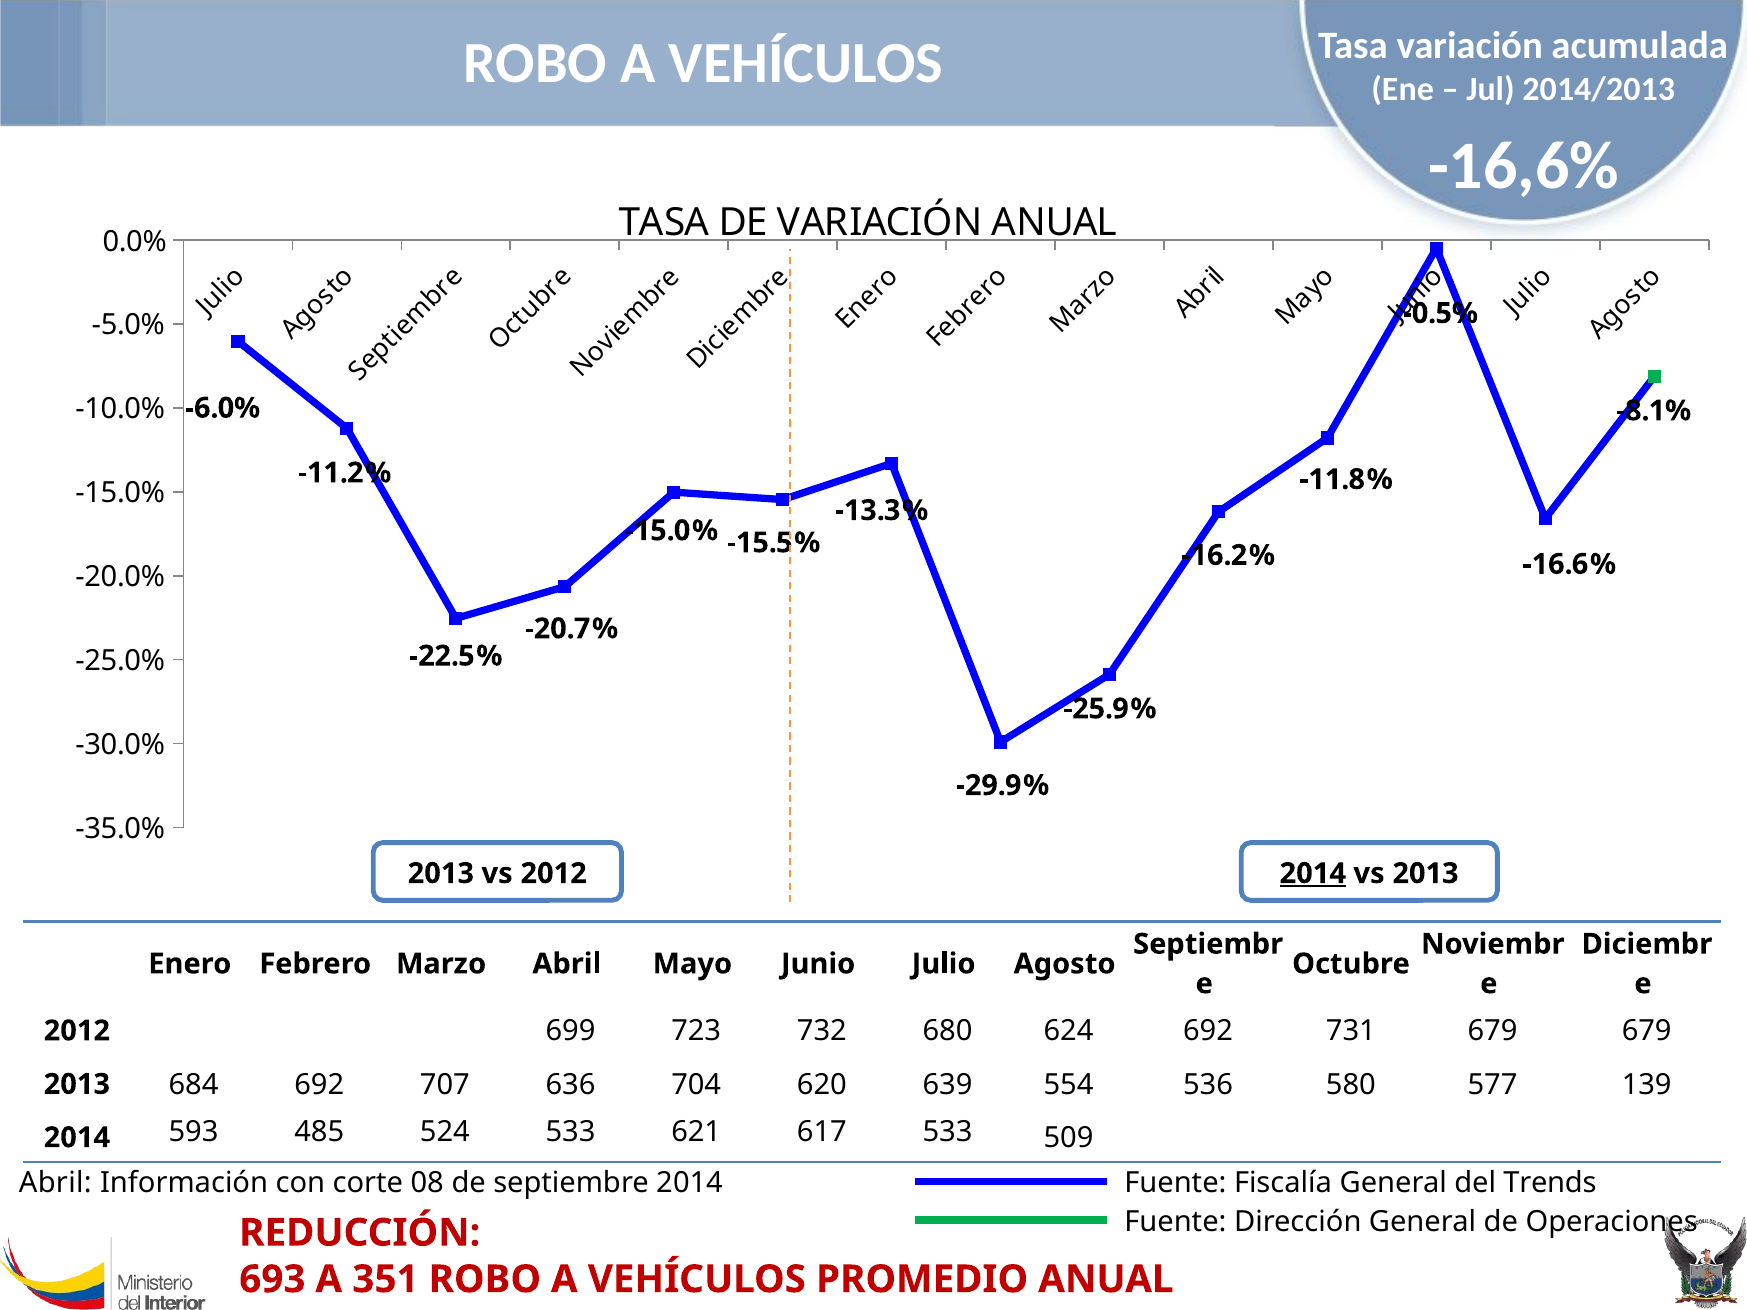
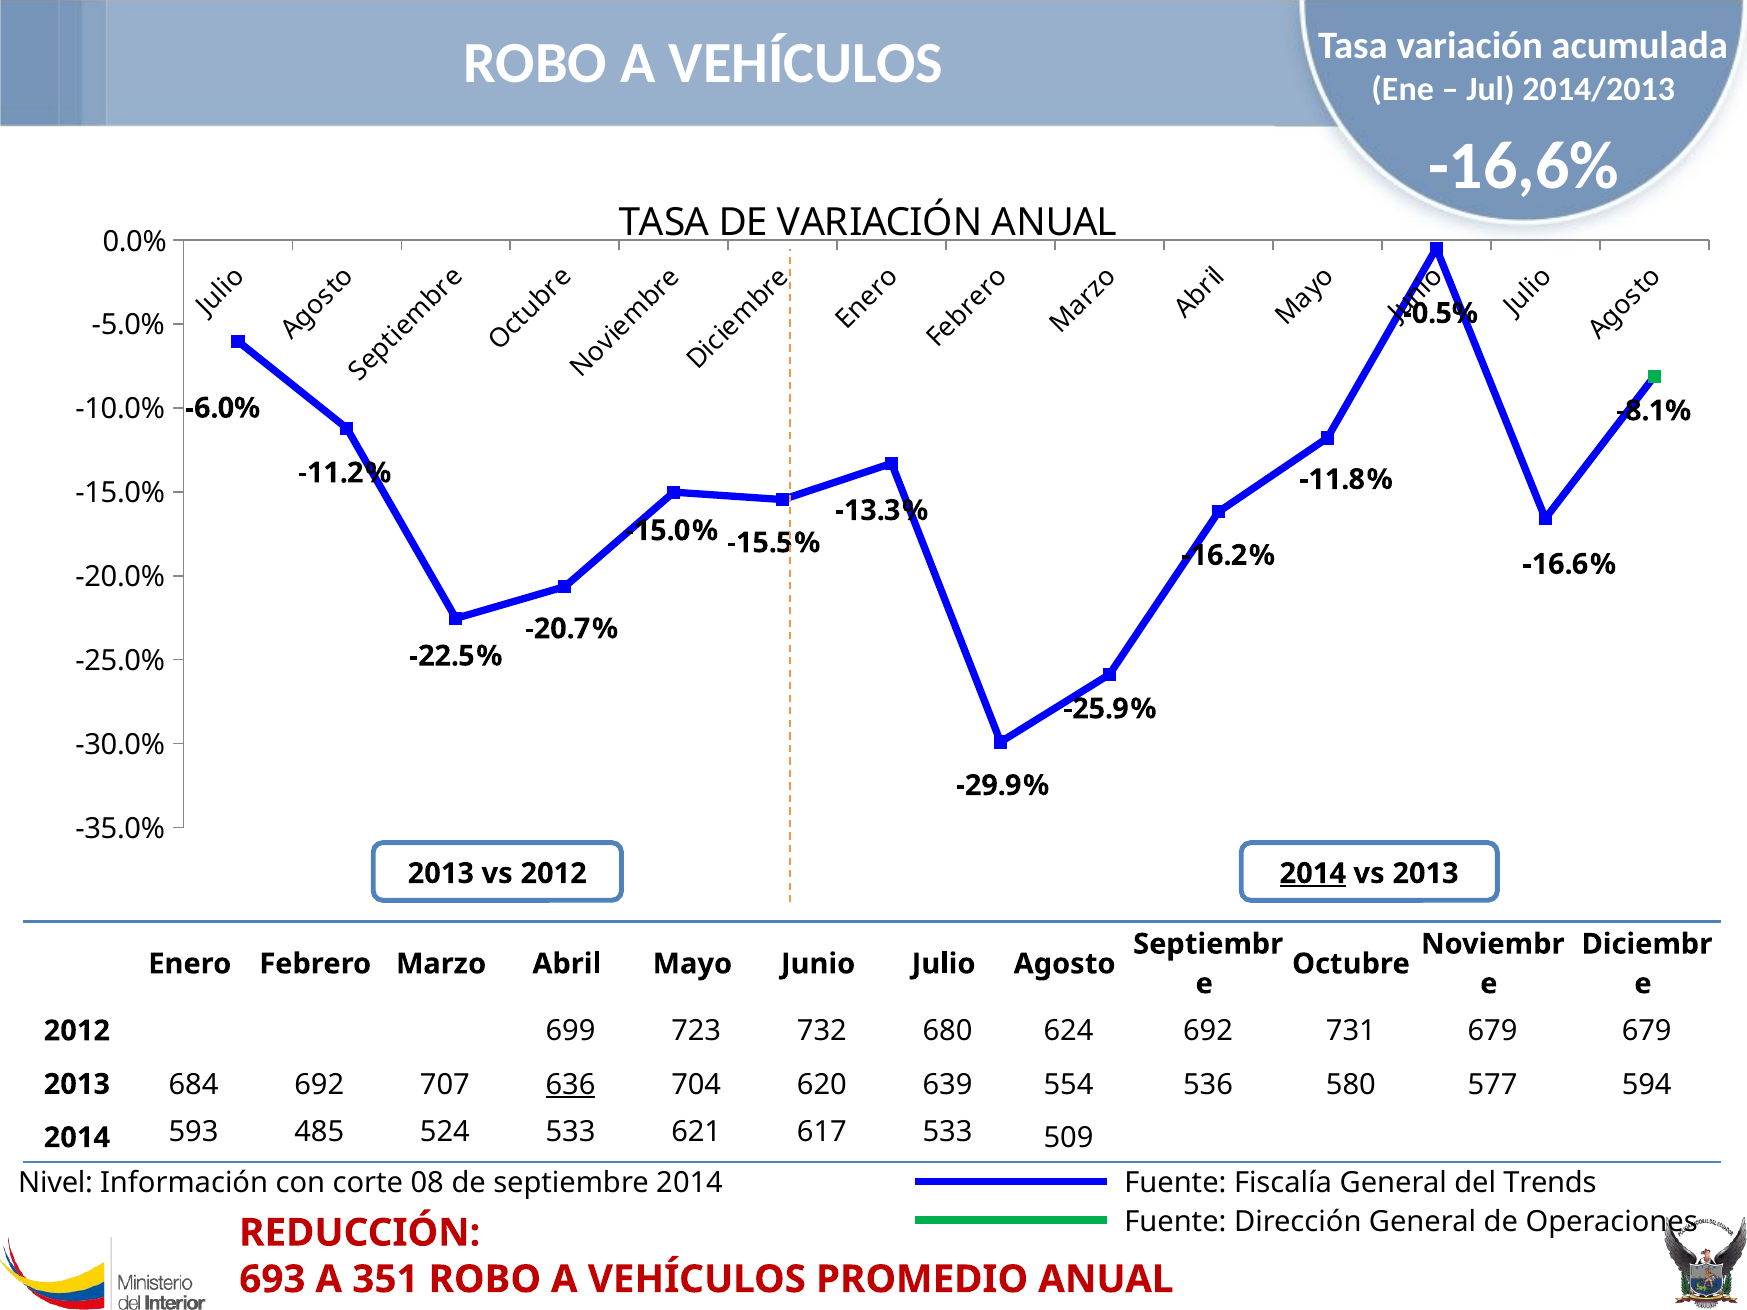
636 underline: none -> present
139: 139 -> 594
Abril at (55, 1184): Abril -> Nivel
